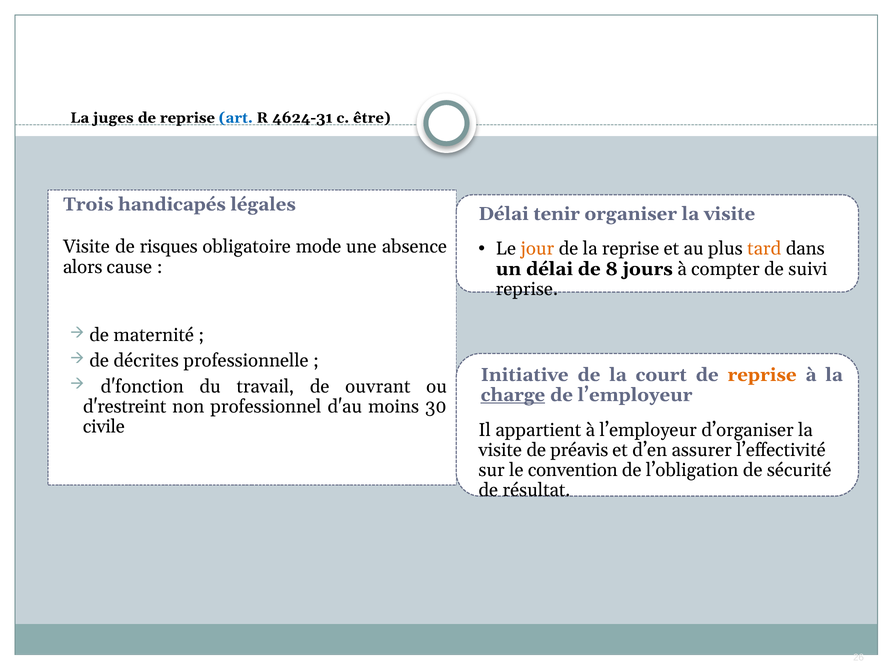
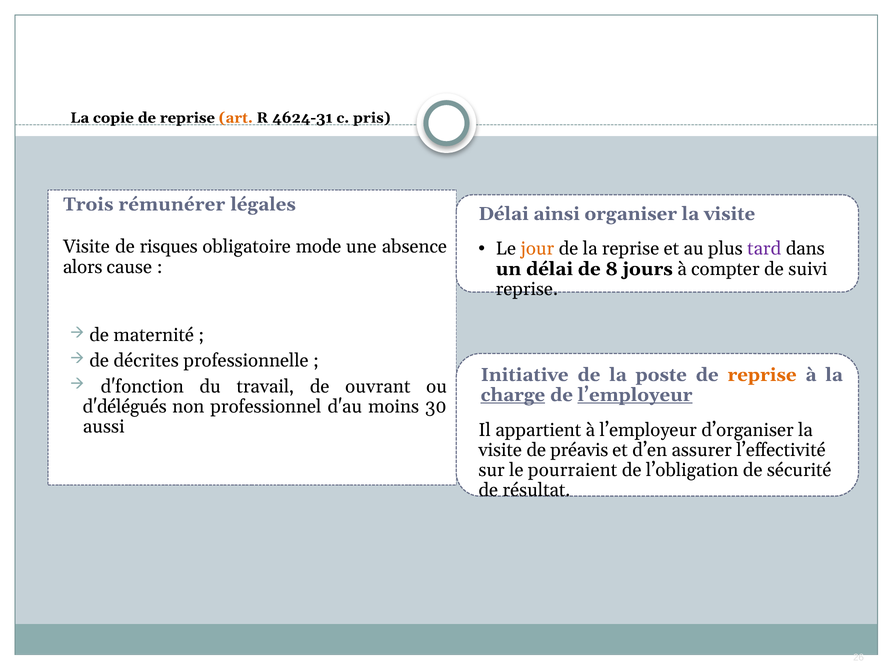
juges: juges -> copie
art colour: blue -> orange
être: être -> pris
handicapés: handicapés -> rémunérer
tenir: tenir -> ainsi
tard colour: orange -> purple
court: court -> poste
l’employeur at (635, 395) underline: none -> present
d'restreint: d'restreint -> d'délégués
civile: civile -> aussi
convention: convention -> pourraient
